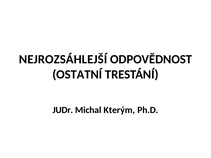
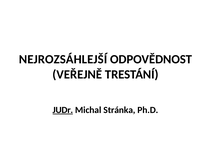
OSTATNÍ: OSTATNÍ -> VEŘEJNĚ
JUDr underline: none -> present
Kterým: Kterým -> Stránka
